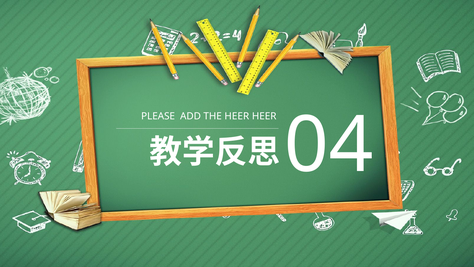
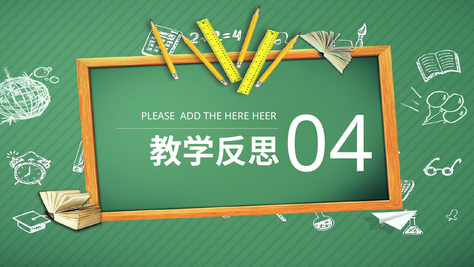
THE HEER: HEER -> HERE
